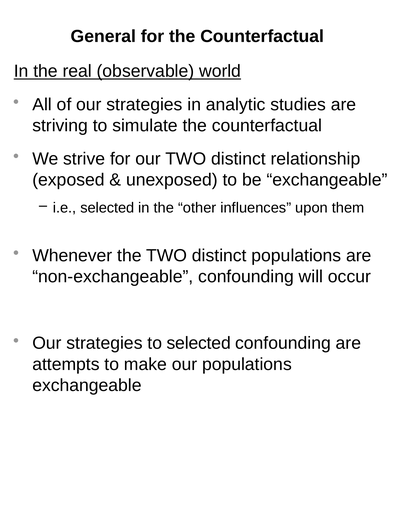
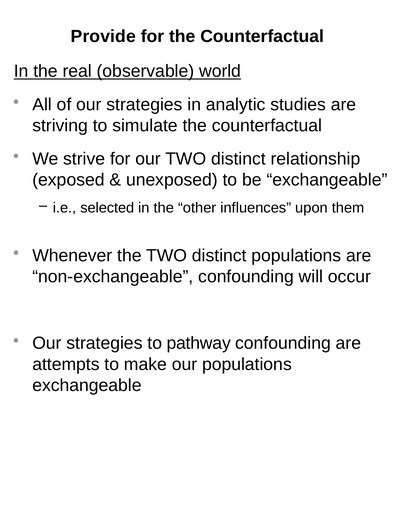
General: General -> Provide
to selected: selected -> pathway
